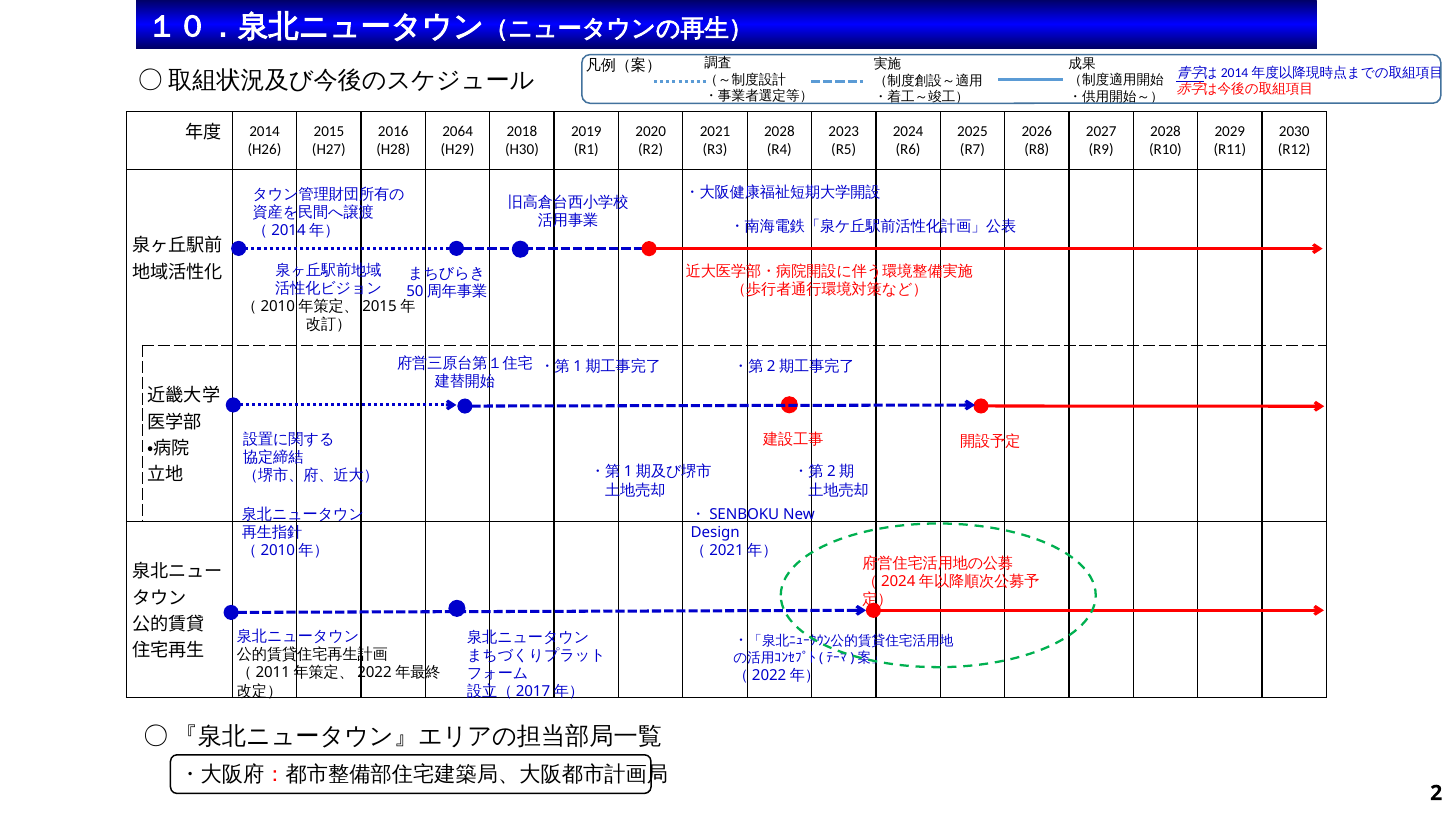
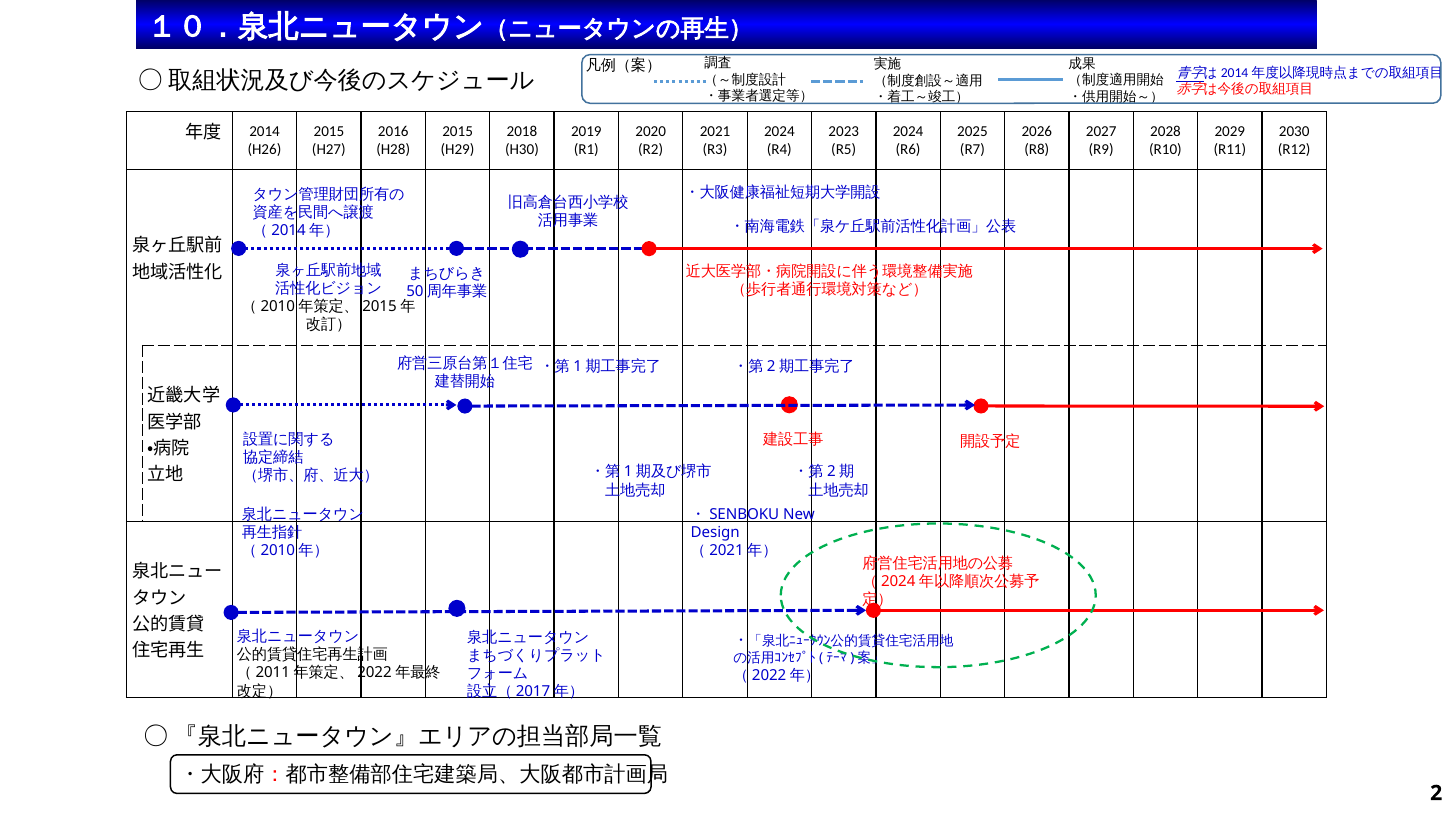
2064 at (458, 132): 2064 -> 2015
2028 at (779, 132): 2028 -> 2024
